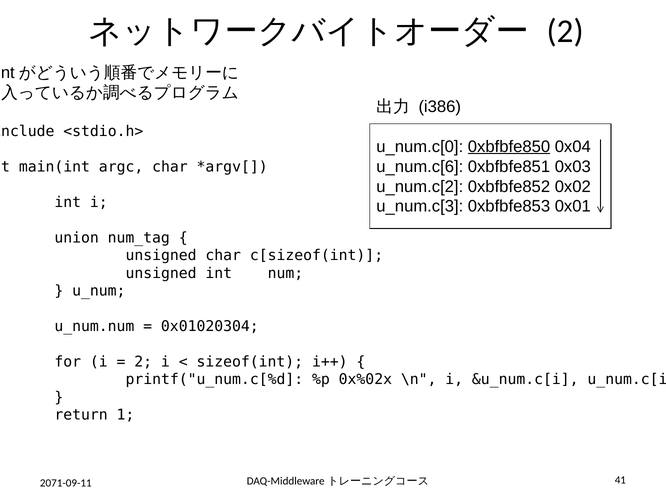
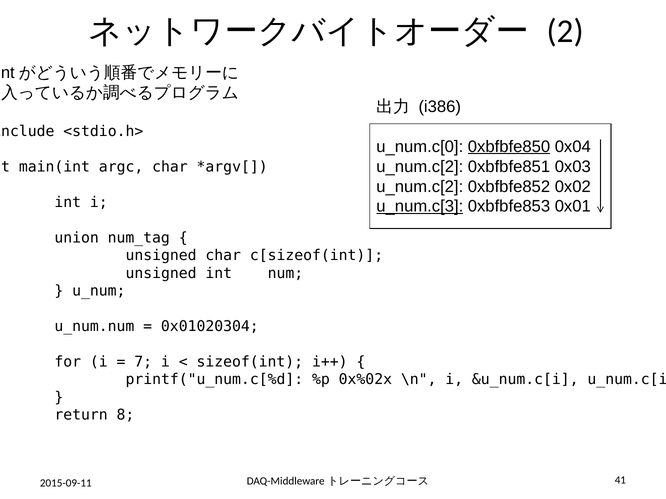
u_num.c[6 at (420, 167): u_num.c[6 -> u_num.c[2
u_num.c[3 underline: none -> present
2 at (143, 362): 2 -> 7
1: 1 -> 8
2071-09-11: 2071-09-11 -> 2015-09-11
